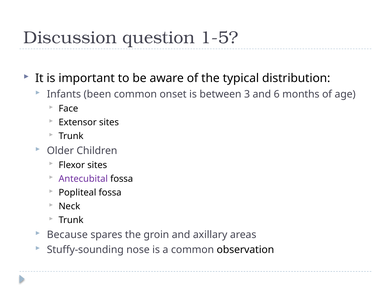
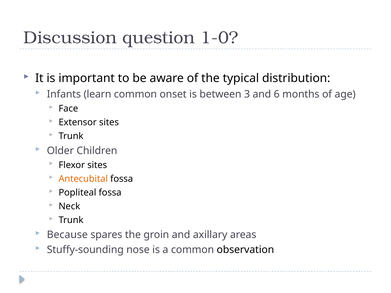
1-5: 1-5 -> 1-0
been: been -> learn
Antecubital colour: purple -> orange
